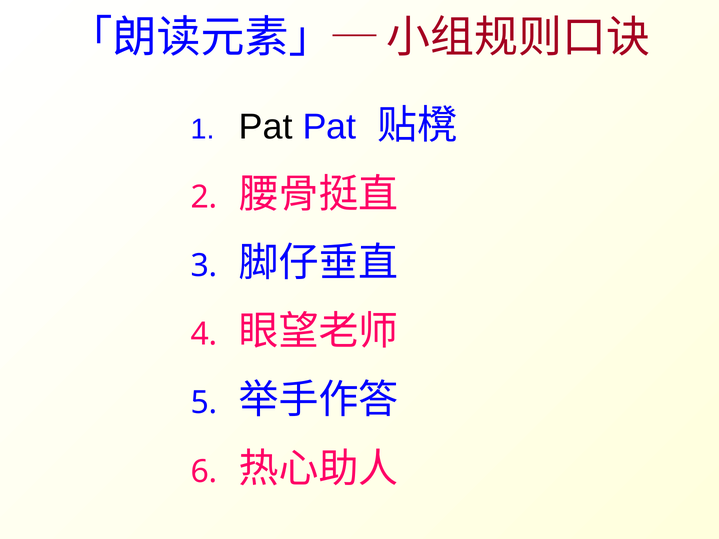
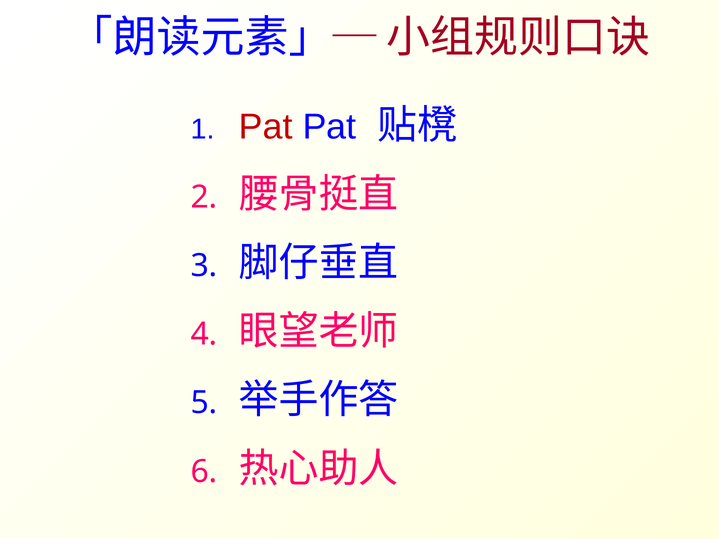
Pat at (266, 127) colour: black -> red
